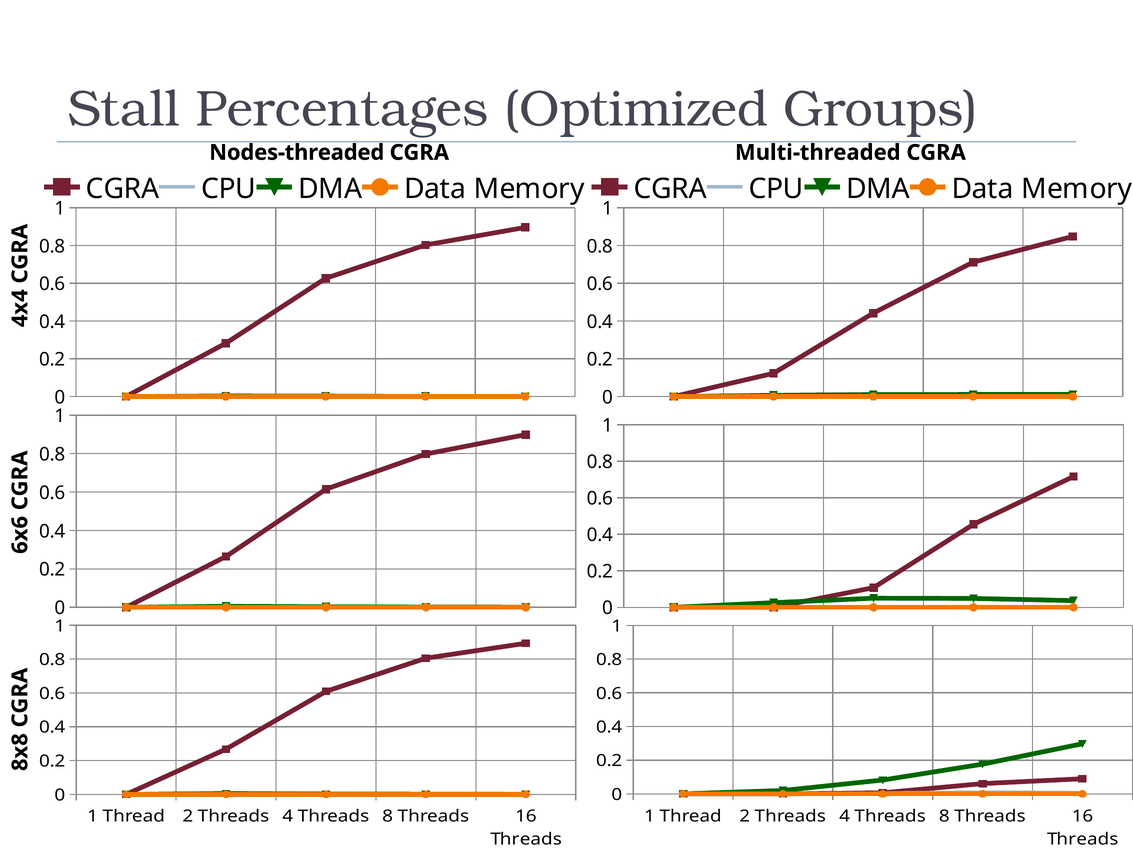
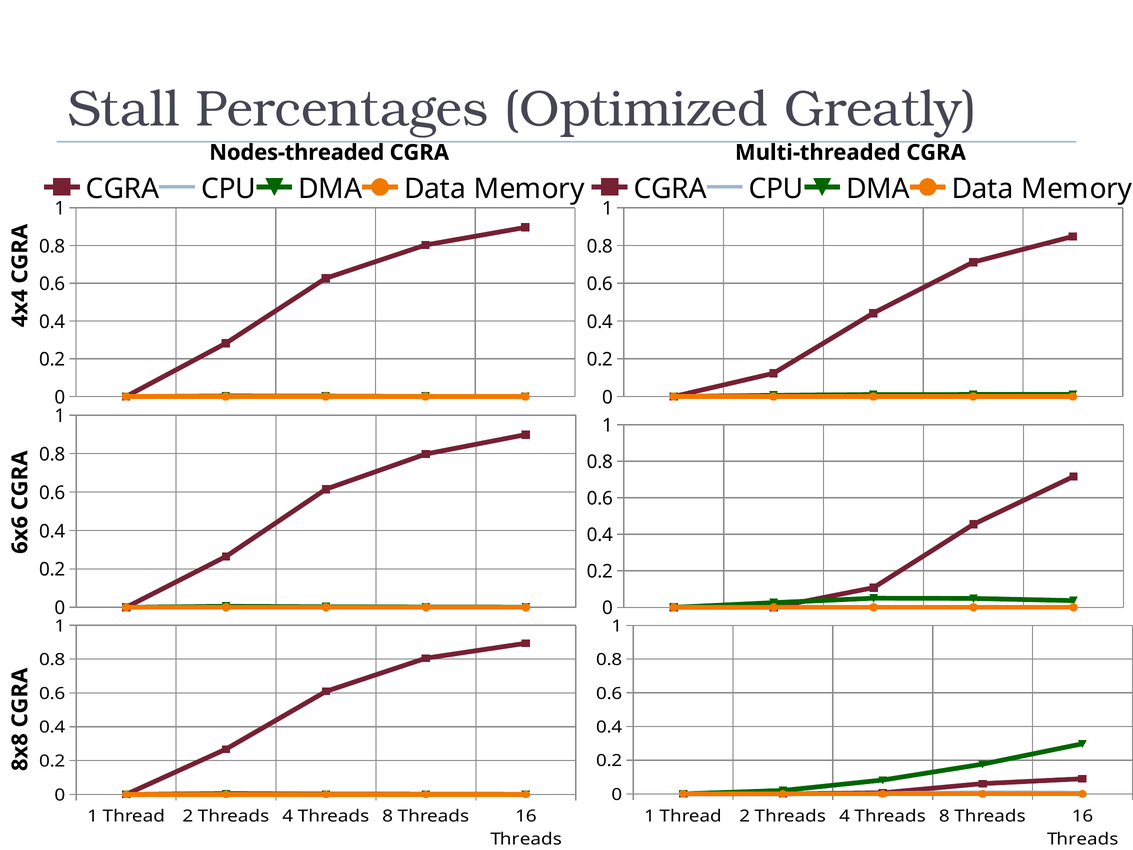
Groups: Groups -> Greatly
